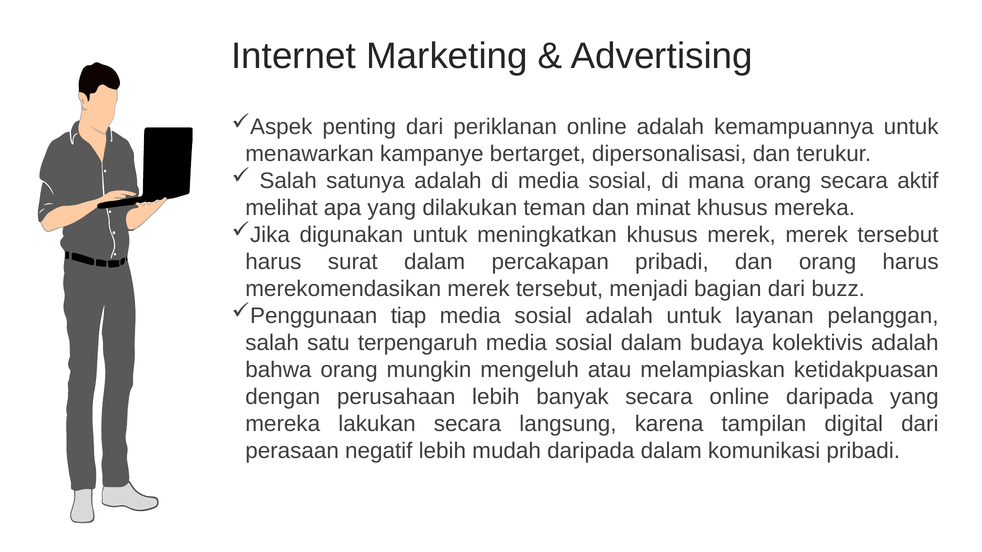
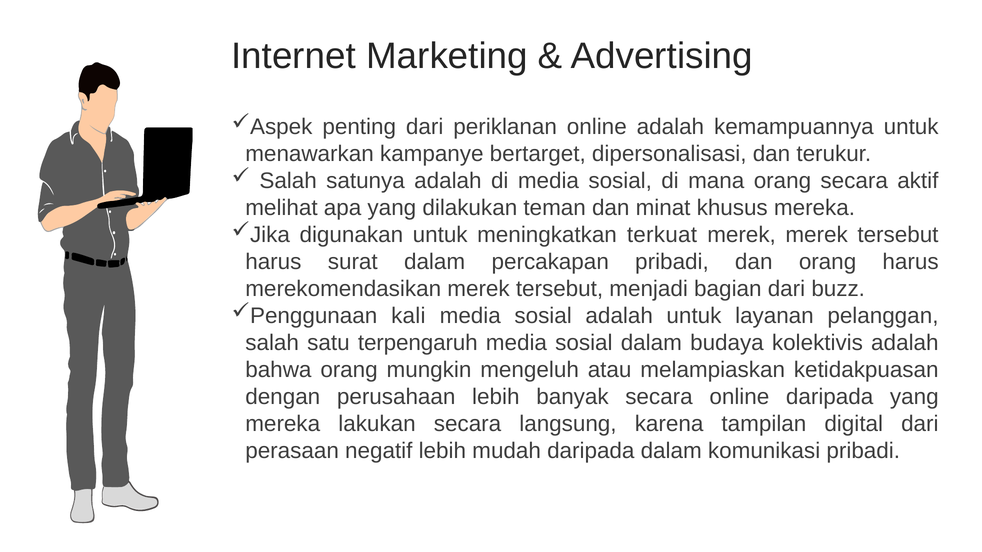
meningkatkan khusus: khusus -> terkuat
tiap: tiap -> kali
